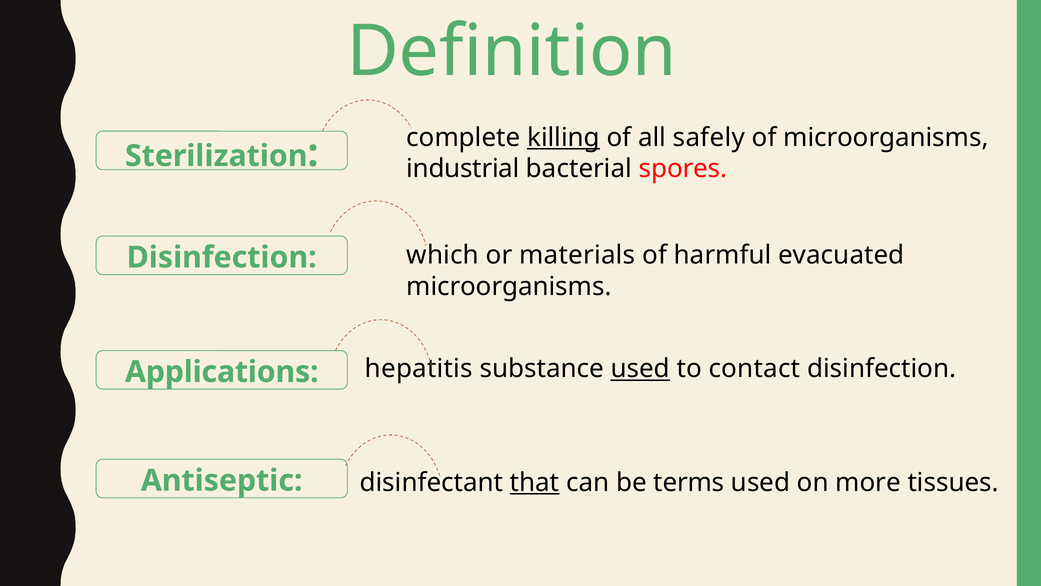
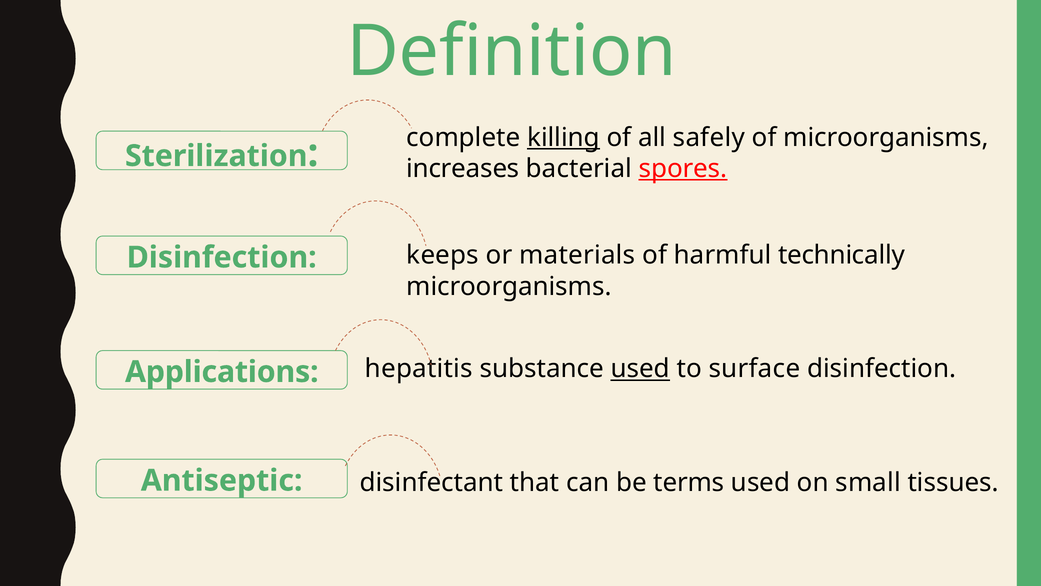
industrial: industrial -> increases
spores underline: none -> present
which: which -> keeps
evacuated: evacuated -> technically
contact: contact -> surface
that underline: present -> none
more: more -> small
